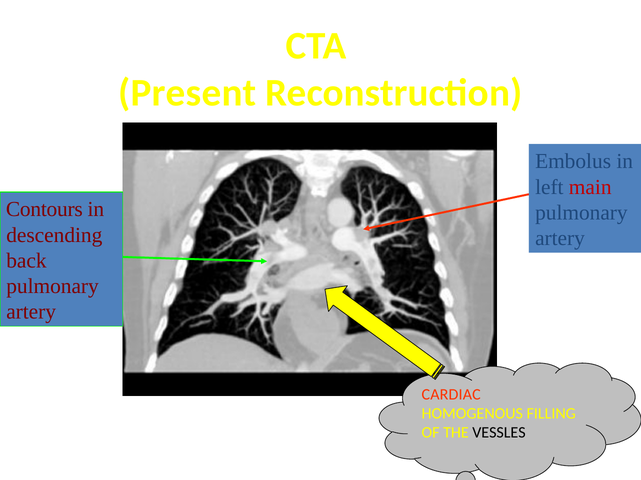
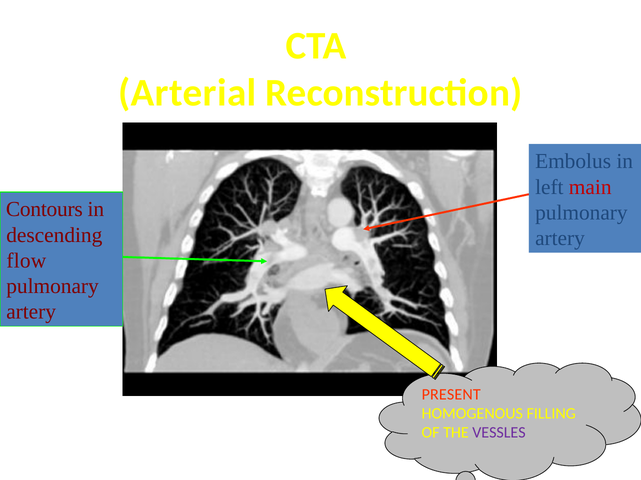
Present: Present -> Arterial
back: back -> flow
CARDIAC: CARDIAC -> PRESENT
VESSLES colour: black -> purple
